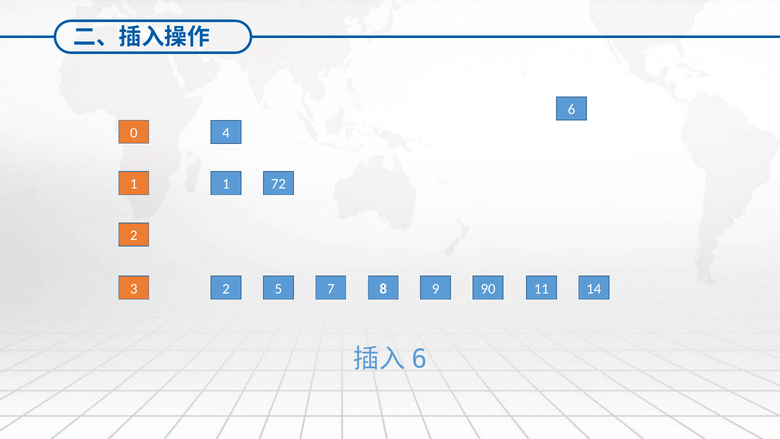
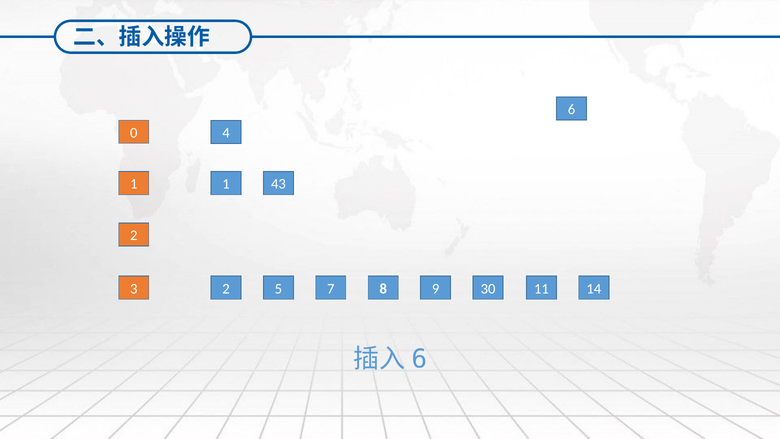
72: 72 -> 43
90: 90 -> 30
